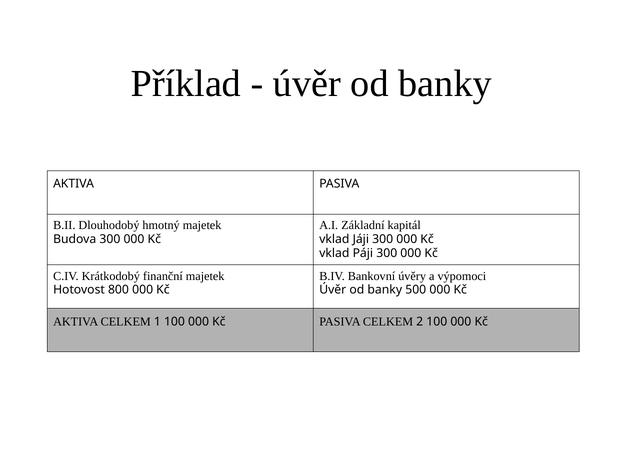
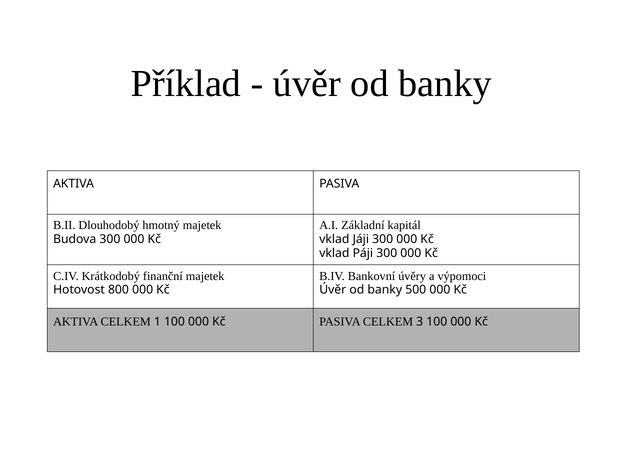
2: 2 -> 3
